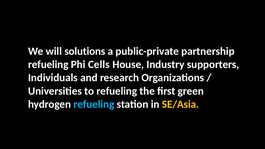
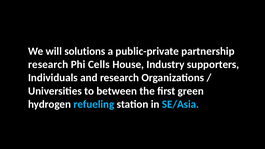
refueling at (48, 65): refueling -> research
to refueling: refueling -> between
SE/Asia colour: yellow -> light blue
